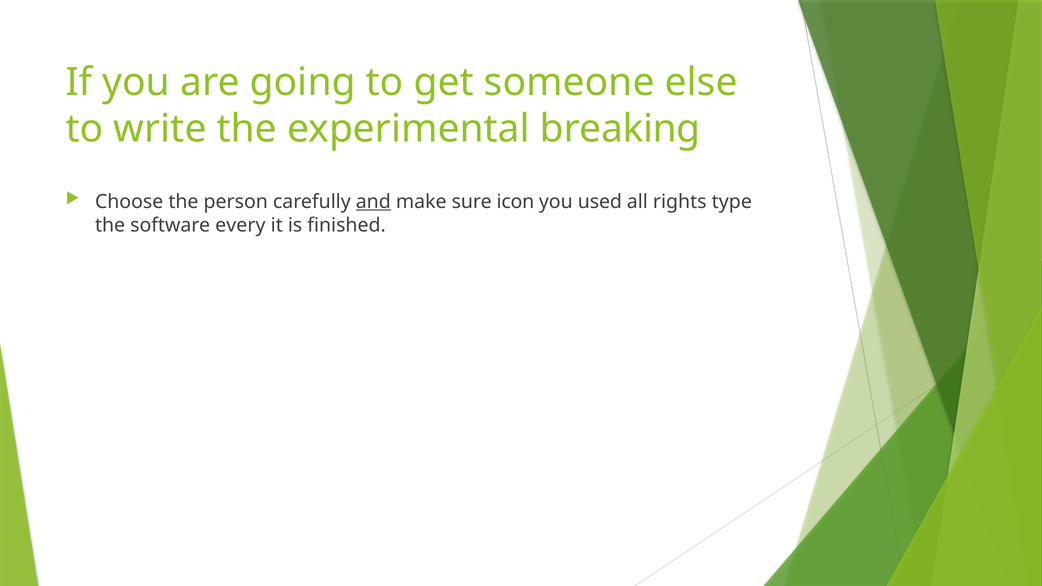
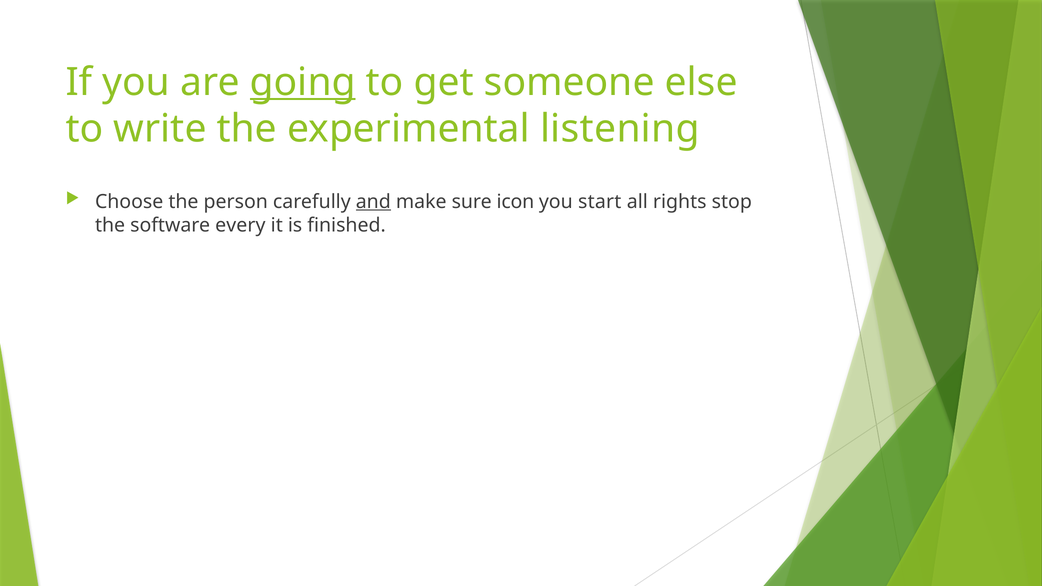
going underline: none -> present
breaking: breaking -> listening
used: used -> start
type: type -> stop
